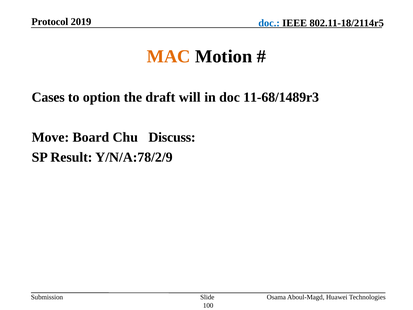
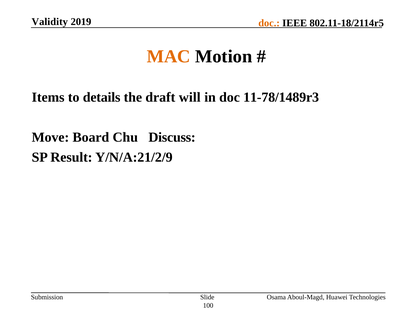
Protocol: Protocol -> Validity
doc at (269, 23) colour: blue -> orange
Cases: Cases -> Items
option: option -> details
11-68/1489r3: 11-68/1489r3 -> 11-78/1489r3
Y/N/A:78/2/9: Y/N/A:78/2/9 -> Y/N/A:21/2/9
